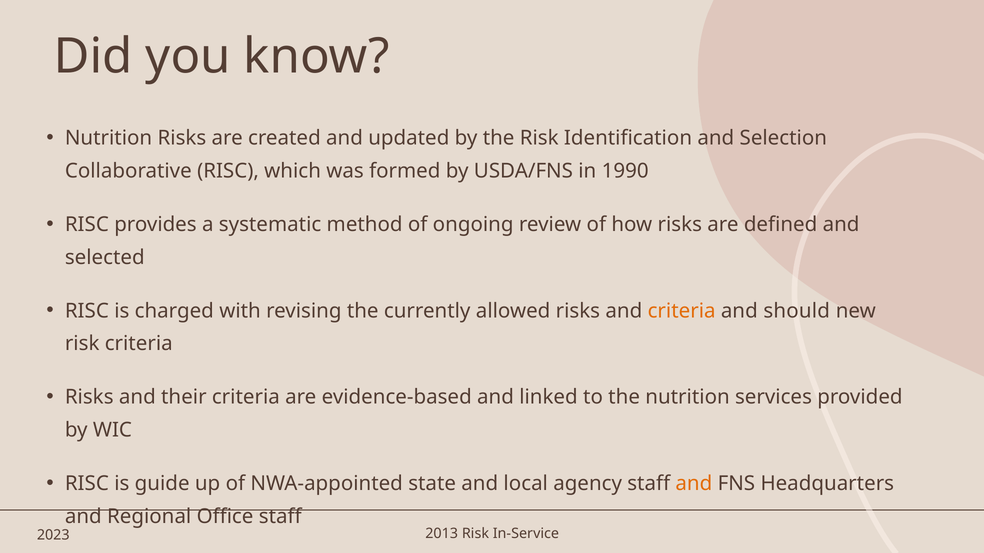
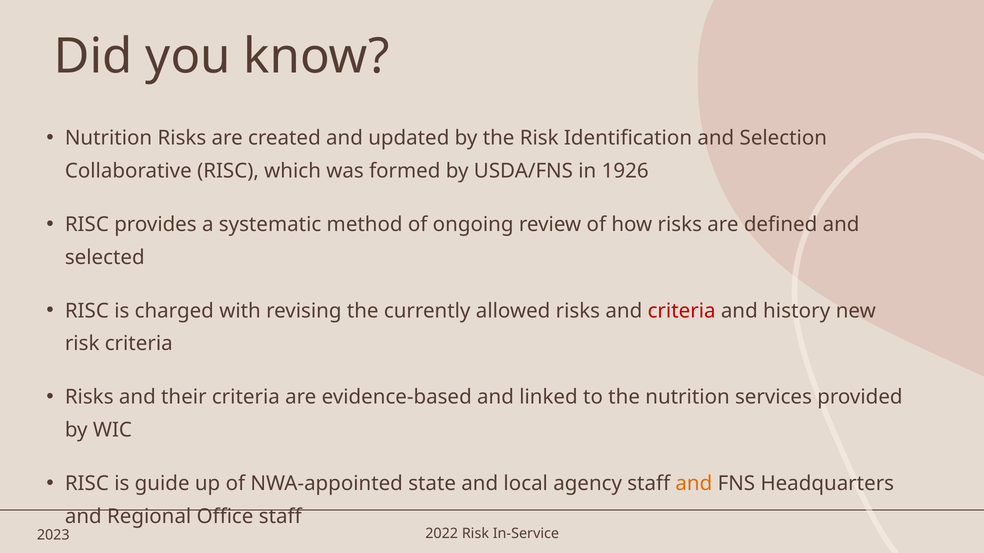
1990: 1990 -> 1926
criteria at (682, 311) colour: orange -> red
should: should -> history
2013: 2013 -> 2022
